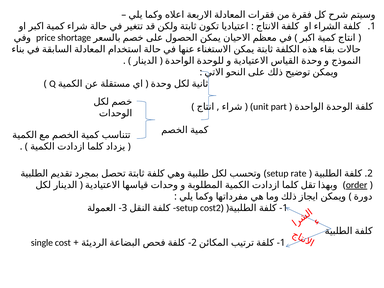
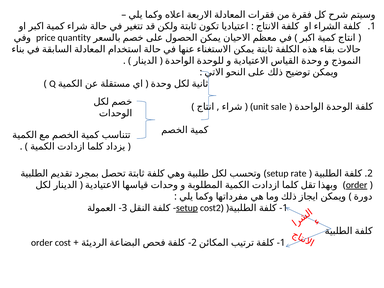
shortage: shortage -> quantity
part: part -> sale
setup at (187, 208) underline: none -> present
single at (42, 243): single -> order
